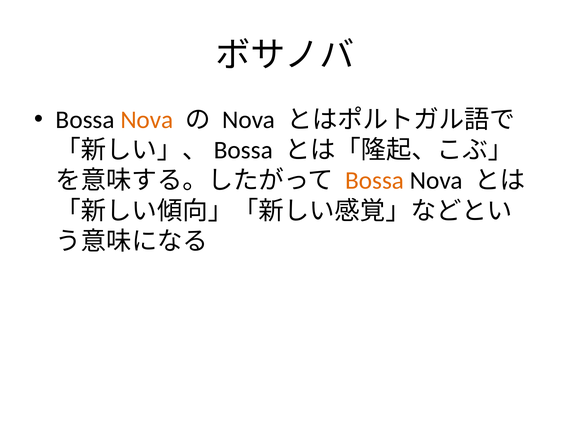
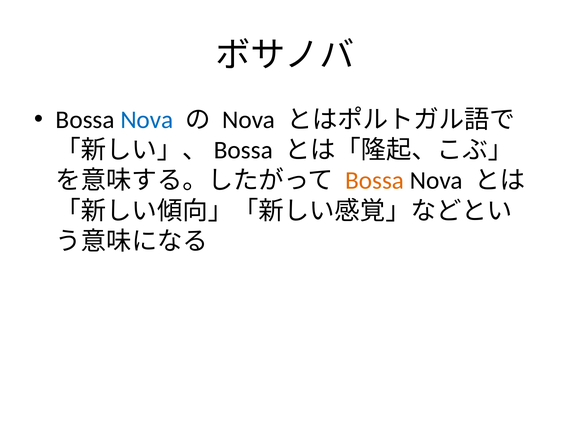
Nova at (147, 120) colour: orange -> blue
